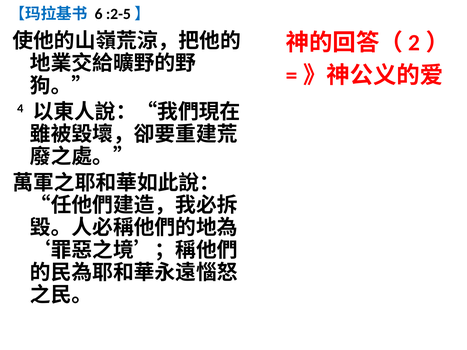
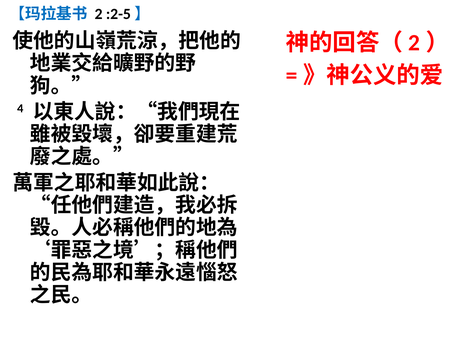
6: 6 -> 2
